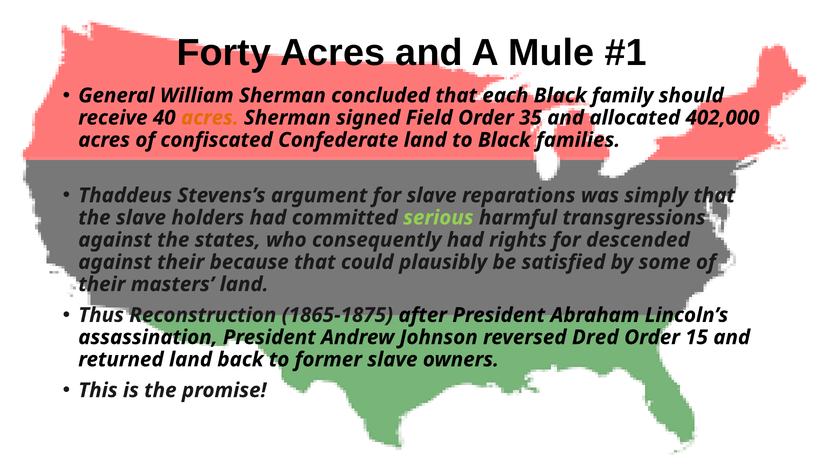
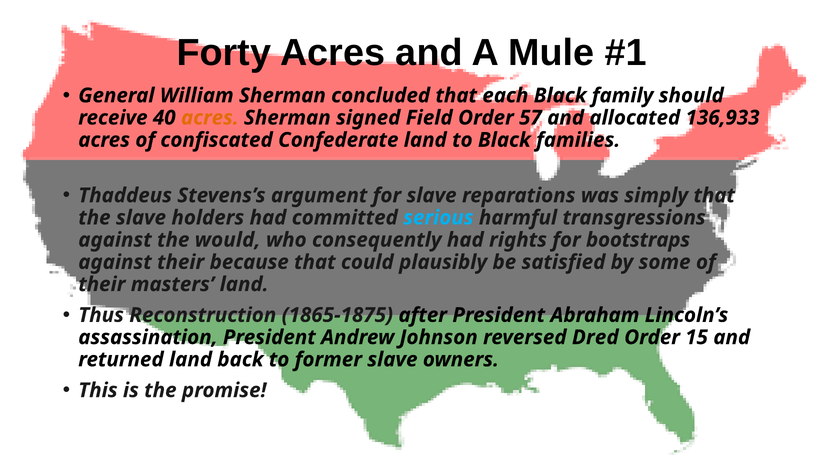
35: 35 -> 57
402,000: 402,000 -> 136,933
serious colour: light green -> light blue
states: states -> would
descended: descended -> bootstraps
